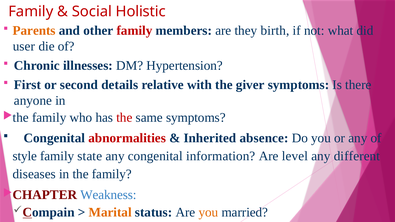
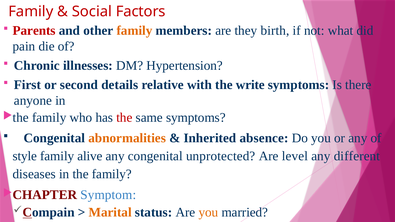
Holistic: Holistic -> Factors
Parents colour: orange -> red
family at (134, 31) colour: red -> orange
user: user -> pain
giver: giver -> write
abnormalities colour: red -> orange
state: state -> alive
information: information -> unprotected
Weakness: Weakness -> Symptom
